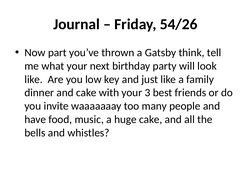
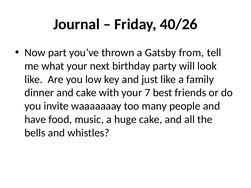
54/26: 54/26 -> 40/26
think: think -> from
3: 3 -> 7
